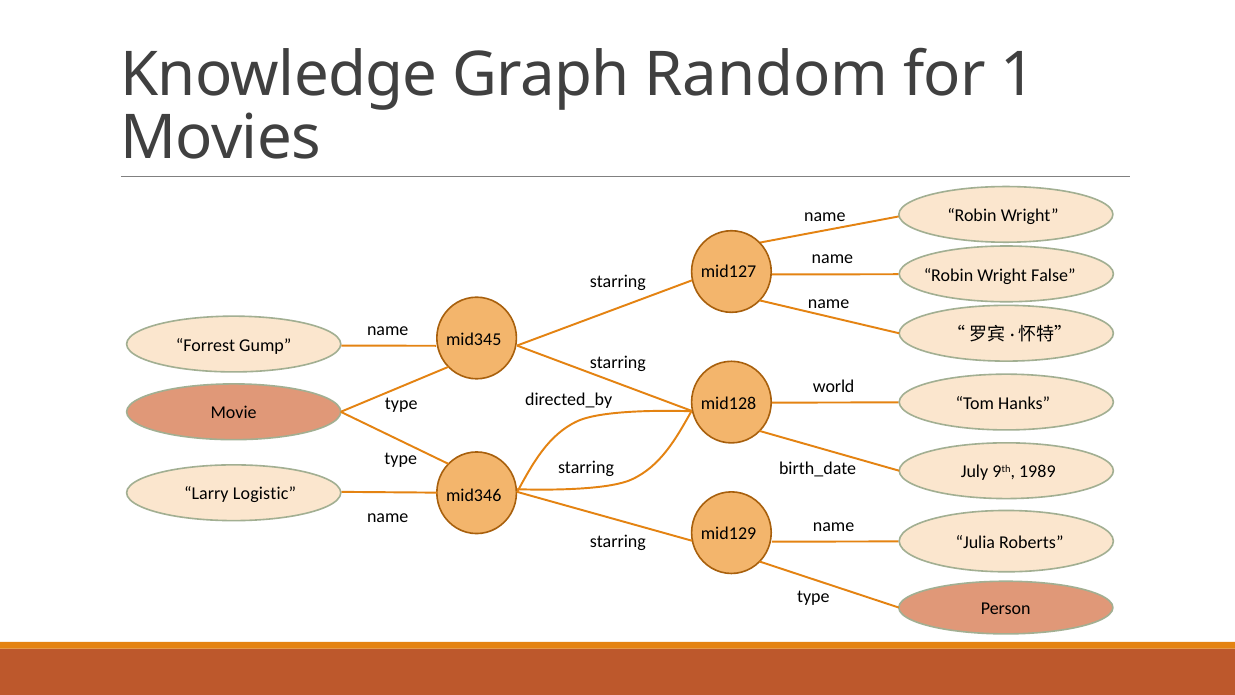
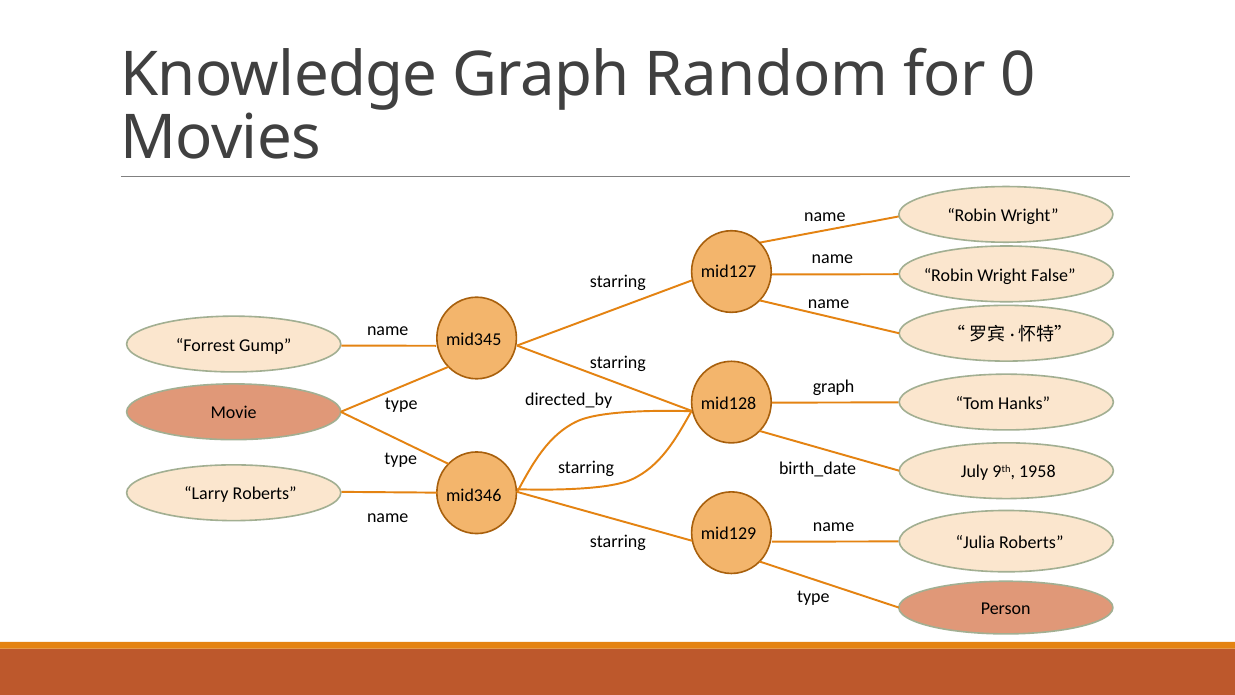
1: 1 -> 0
world at (834, 386): world -> graph
1989: 1989 -> 1958
Larry Logistic: Logistic -> Roberts
